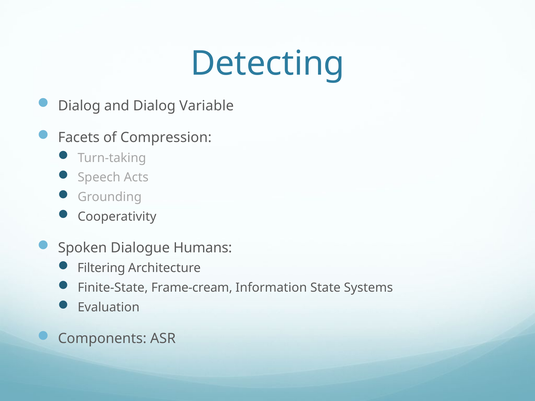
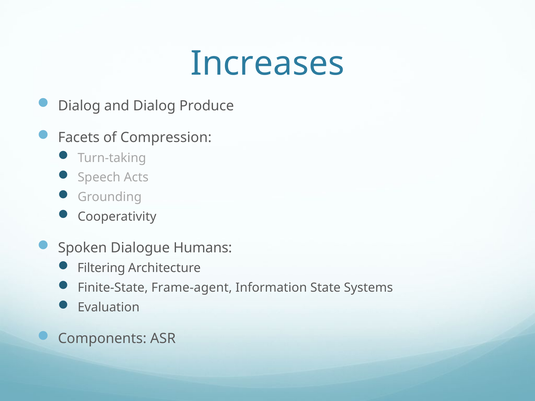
Detecting: Detecting -> Increases
Variable: Variable -> Produce
Frame-cream: Frame-cream -> Frame-agent
